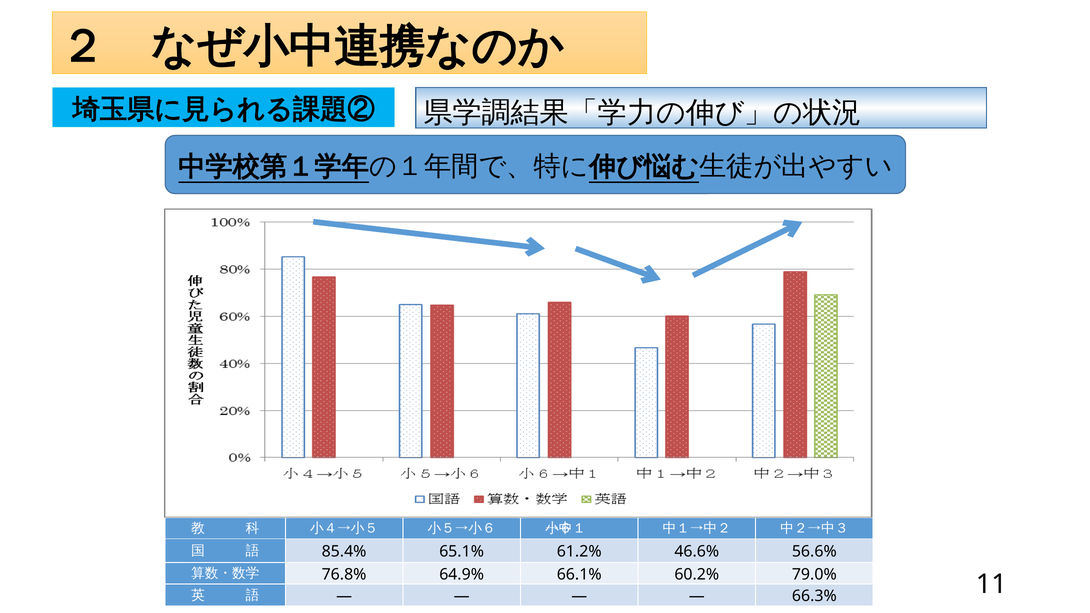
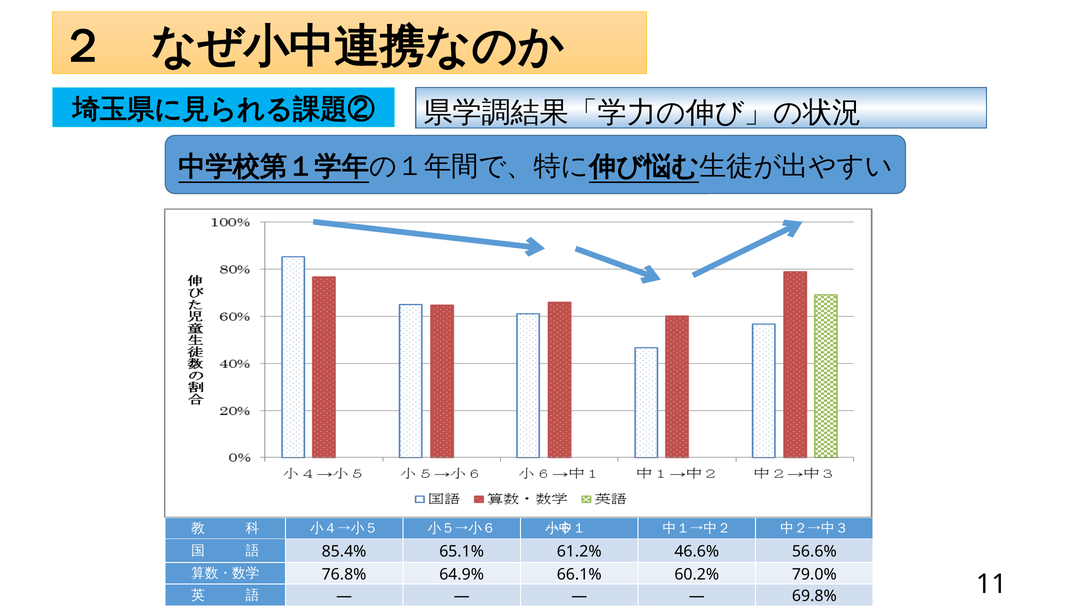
66.3%: 66.3% -> 69.8%
